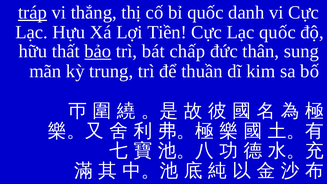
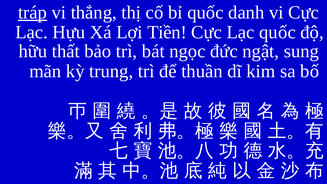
bảo underline: present -> none
chấp: chấp -> ngọc
thân: thân -> ngật
